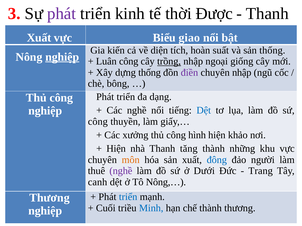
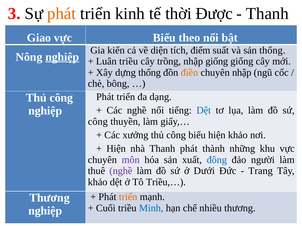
phát at (62, 14) colour: purple -> orange
Xuất at (39, 38): Xuất -> Giao
giao: giao -> theo
hoàn: hoàn -> điểm
Luân công: công -> triều
trồng underline: present -> none
nhập ngoại: ngoại -> giống
điền colour: purple -> orange
công hình: hình -> biểu
Thanh tăng: tăng -> phát
môn colour: orange -> purple
canh at (98, 182): canh -> khảo
Nông,…: Nông,… -> Triều,…
triển at (128, 197) colour: blue -> orange
chế thành: thành -> nhiều
